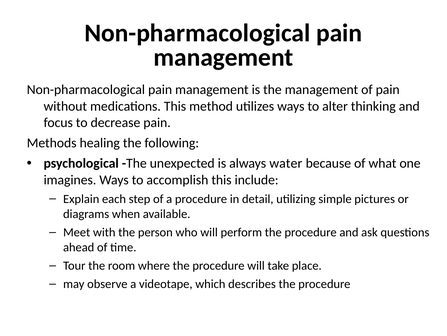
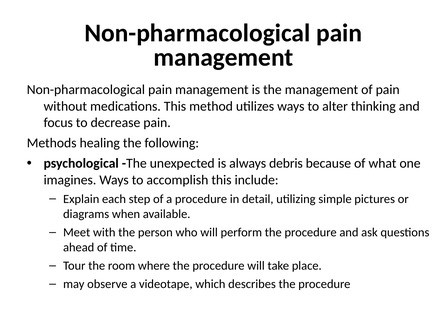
water: water -> debris
